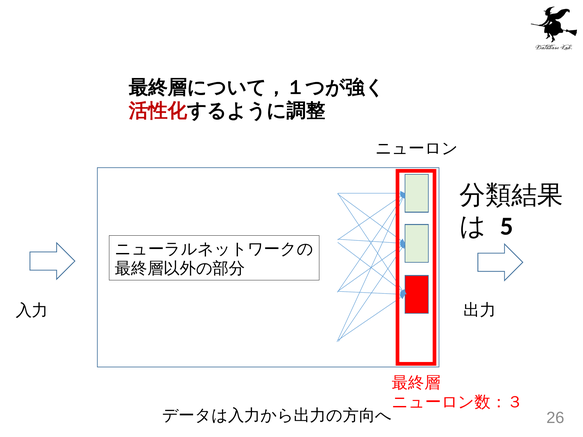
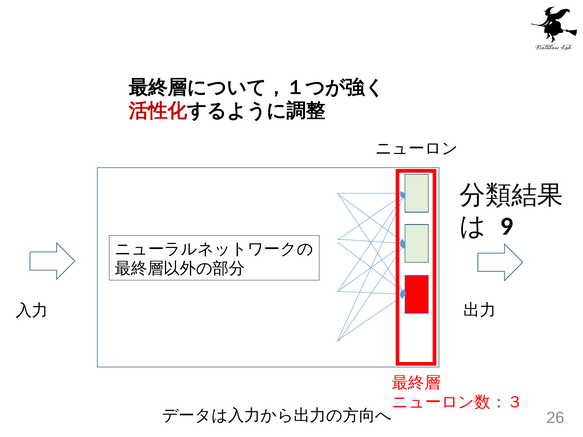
5: 5 -> 9
